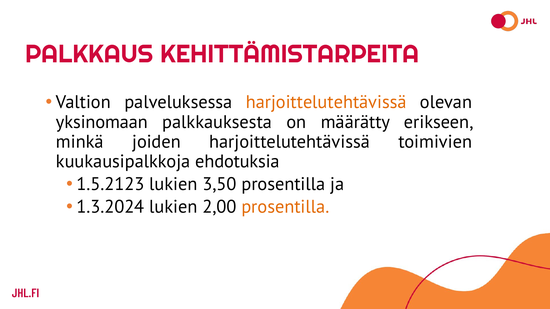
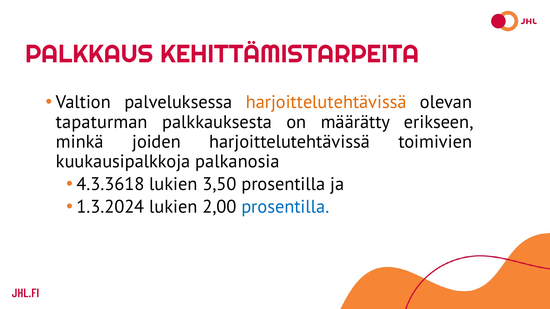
yksinomaan: yksinomaan -> tapaturman
ehdotuksia: ehdotuksia -> palkanosia
1.5.2123: 1.5.2123 -> 4.3.3618
prosentilla at (285, 207) colour: orange -> blue
